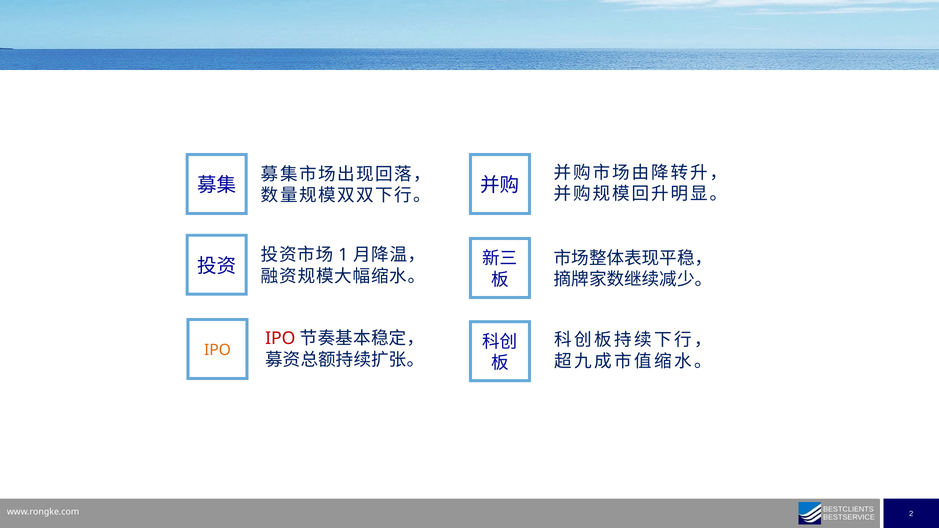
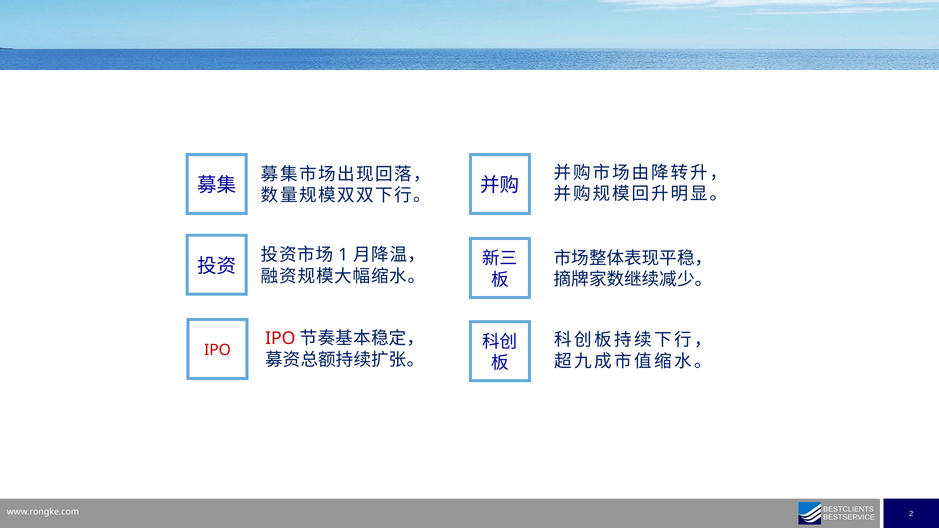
IPO at (217, 350) colour: orange -> red
